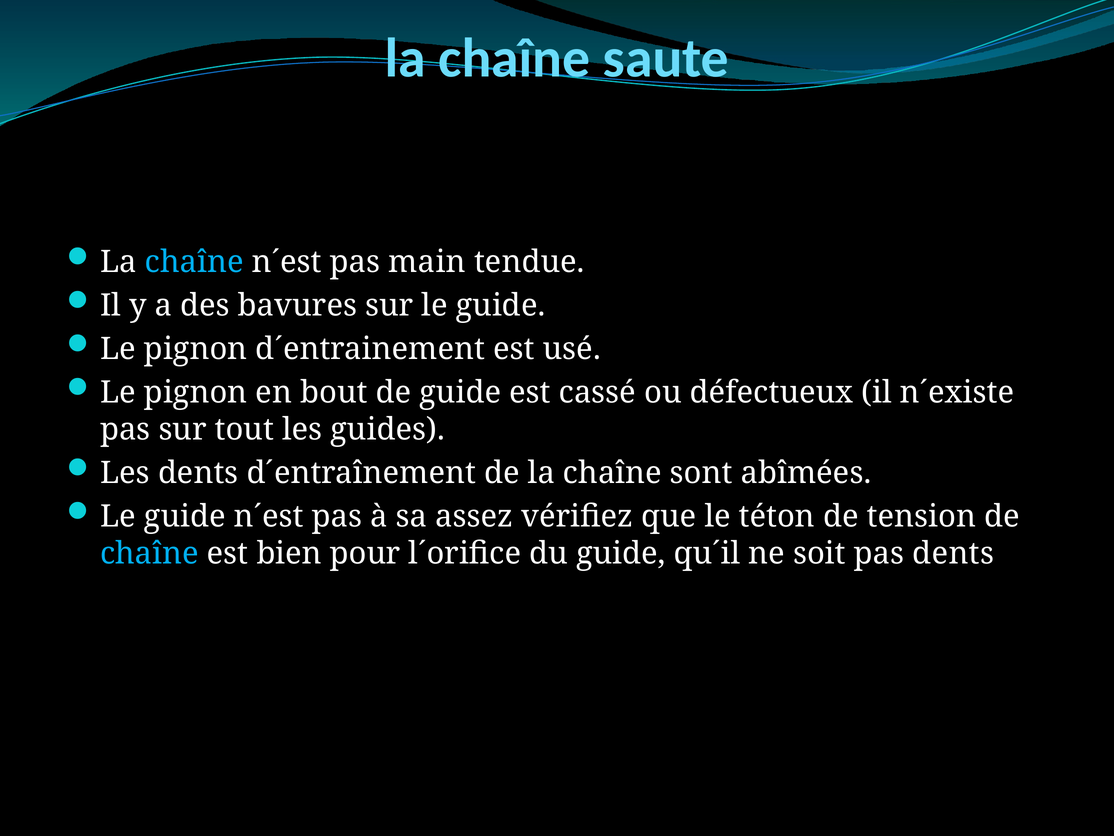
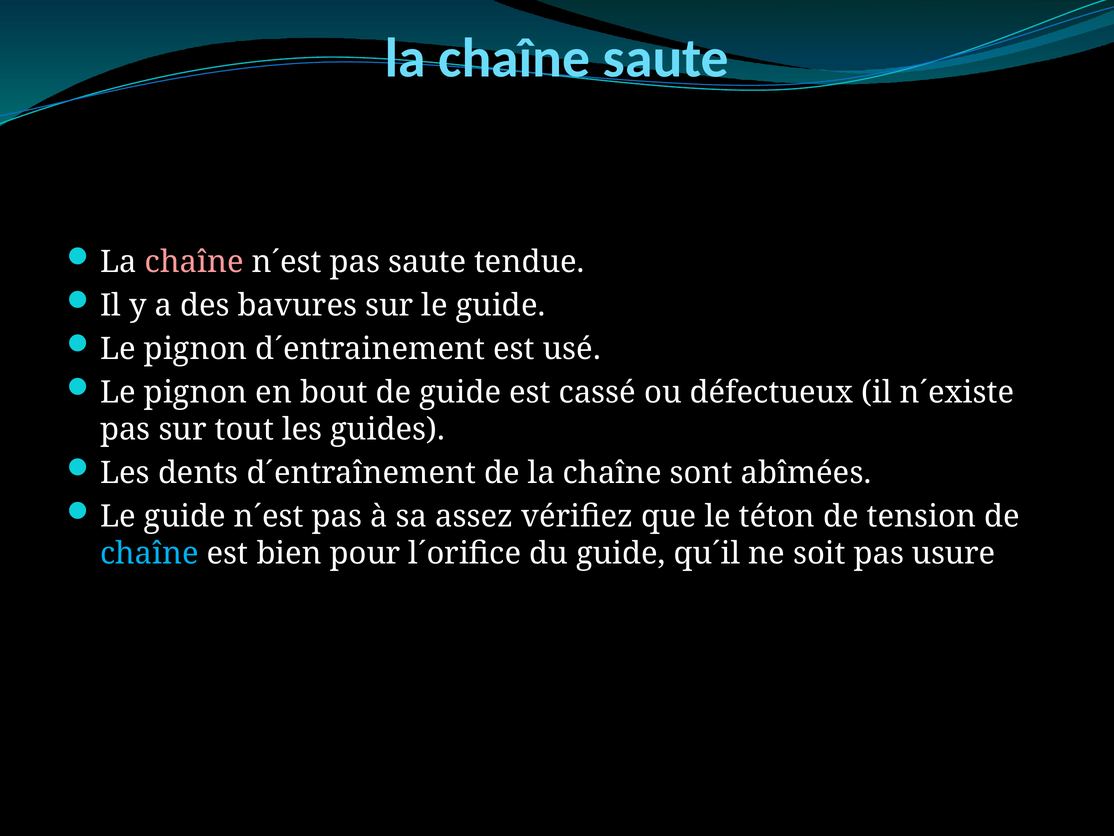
chaîne at (194, 262) colour: light blue -> pink
pas main: main -> saute
pas dents: dents -> usure
